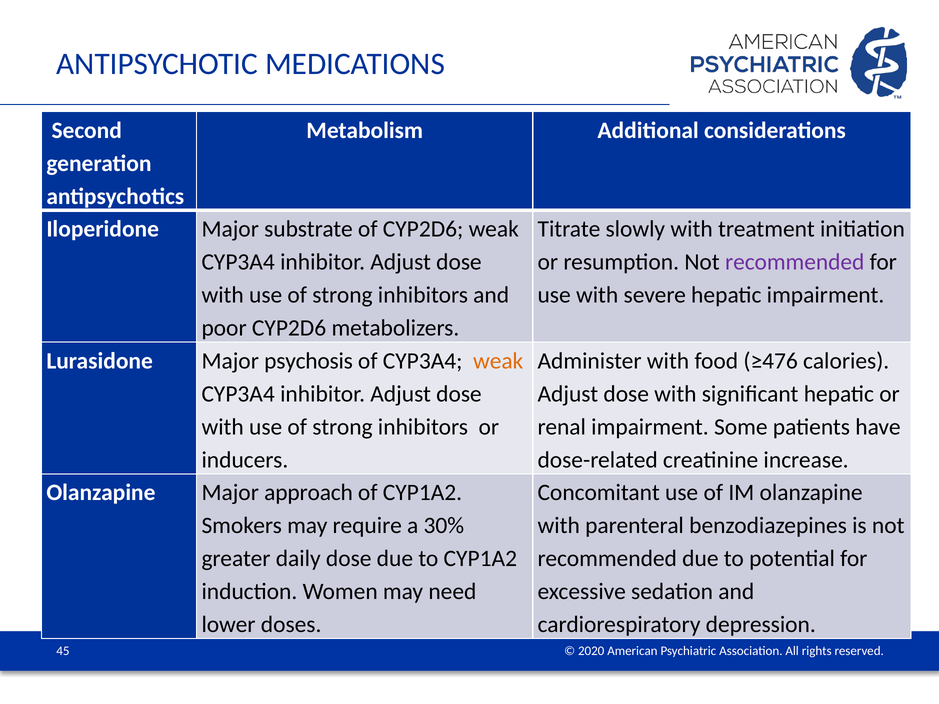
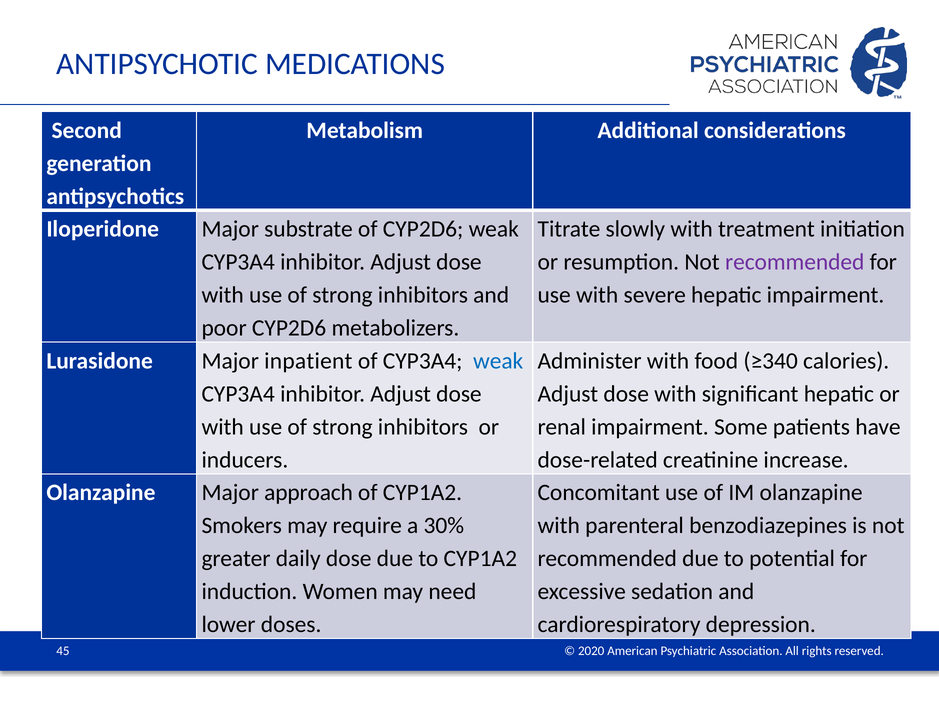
psychosis: psychosis -> inpatient
weak at (498, 361) colour: orange -> blue
≥476: ≥476 -> ≥340
